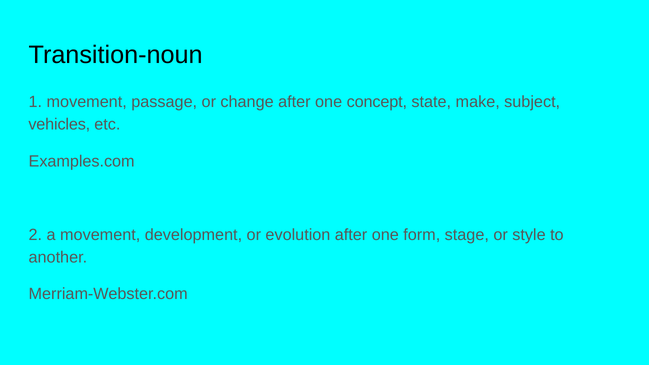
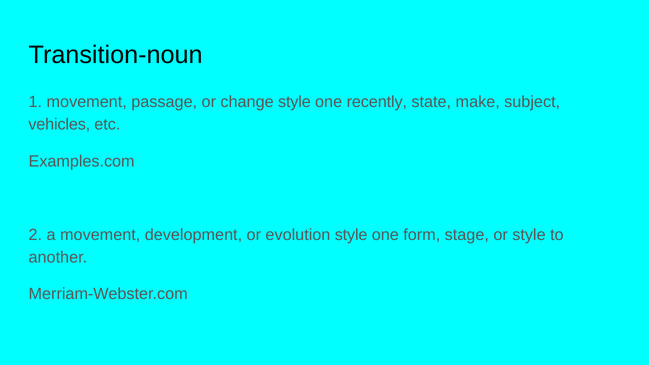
change after: after -> style
concept: concept -> recently
evolution after: after -> style
